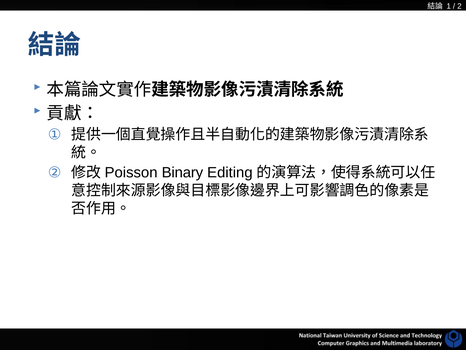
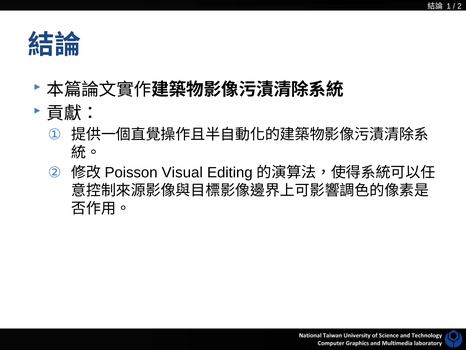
Binary: Binary -> Visual
